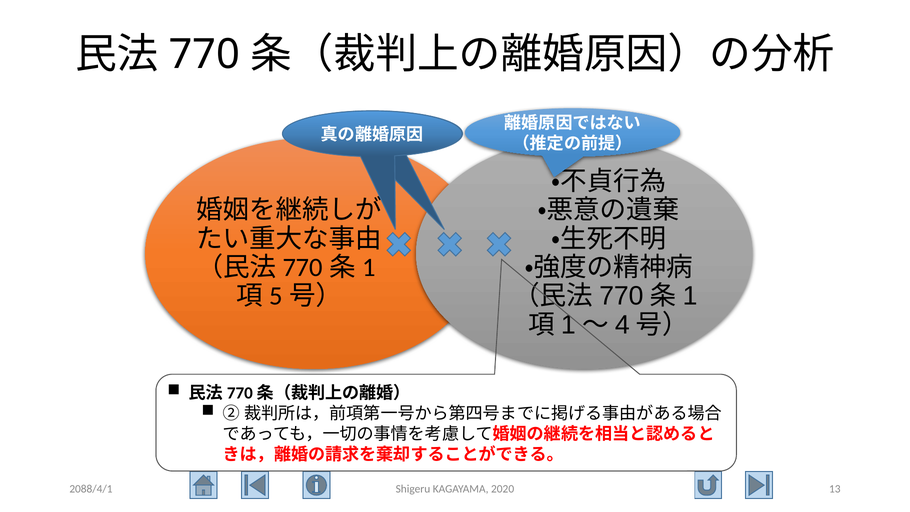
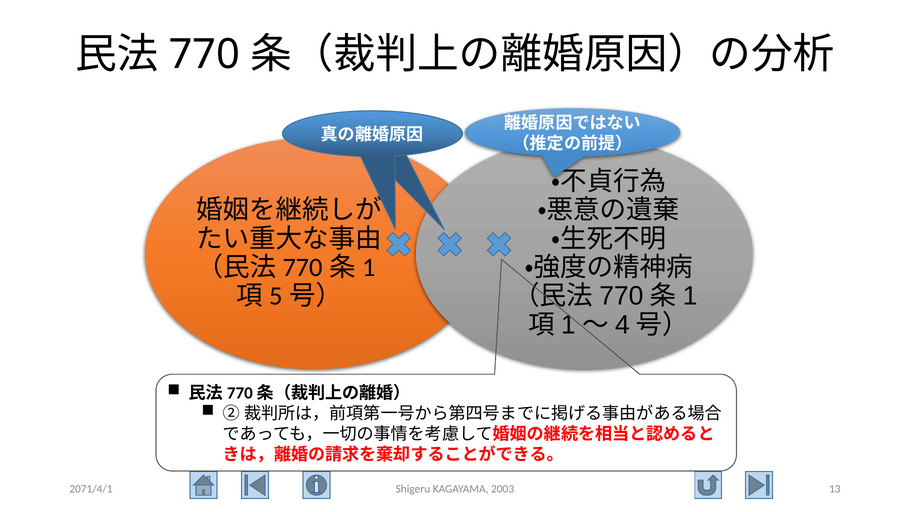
2088/4/1: 2088/4/1 -> 2071/4/1
2020: 2020 -> 2003
